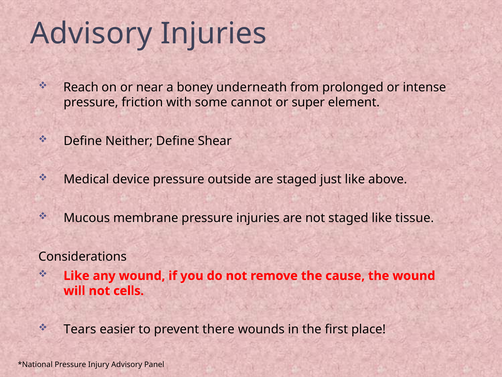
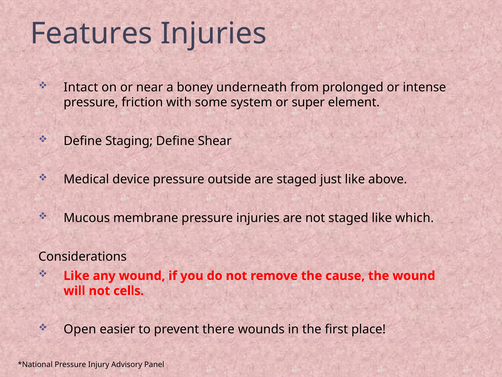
Advisory at (91, 33): Advisory -> Features
Reach: Reach -> Intact
cannot: cannot -> system
Neither: Neither -> Staging
tissue: tissue -> which
Tears: Tears -> Open
